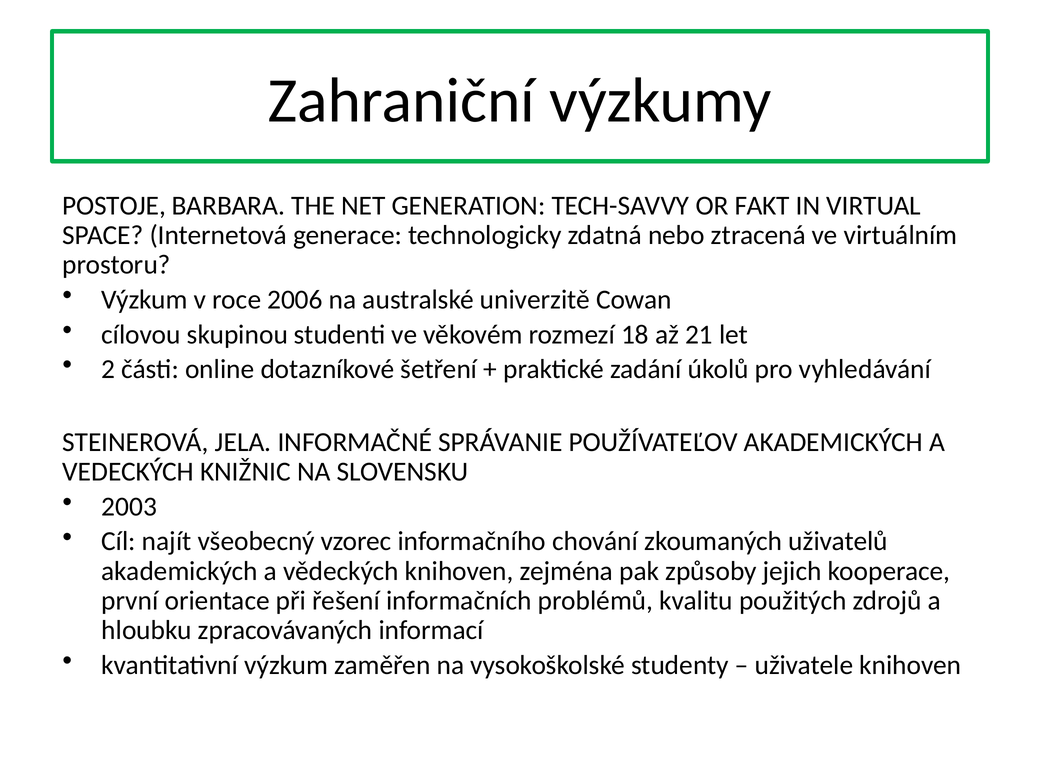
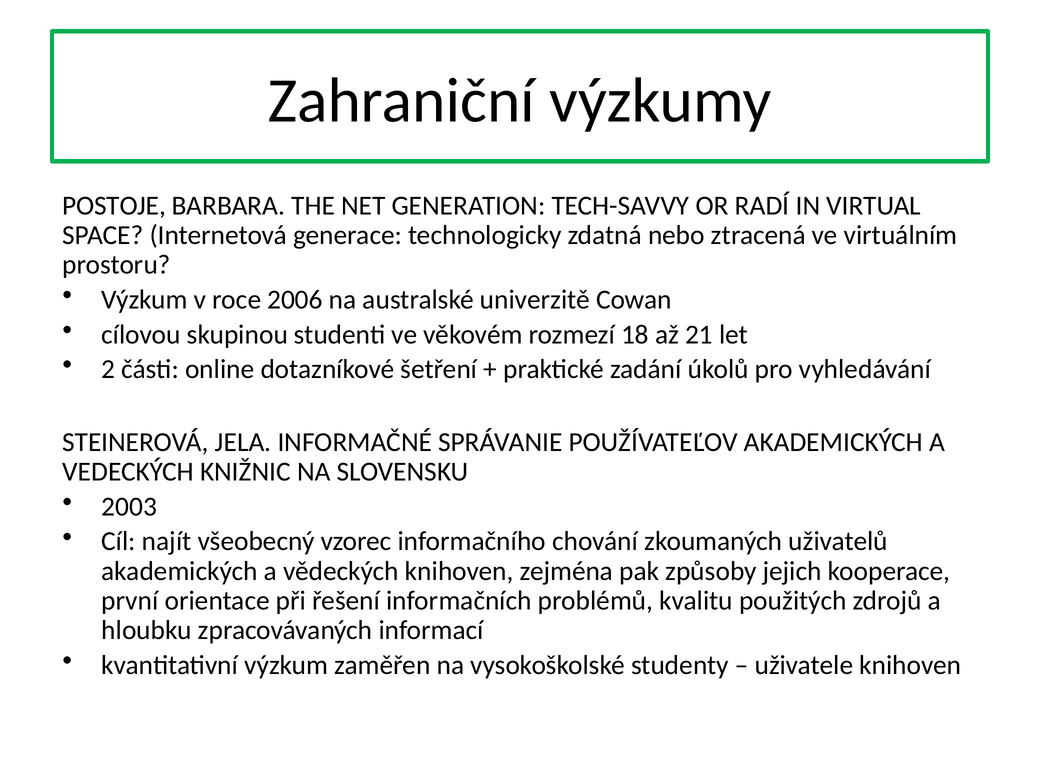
FAKT: FAKT -> RADÍ
